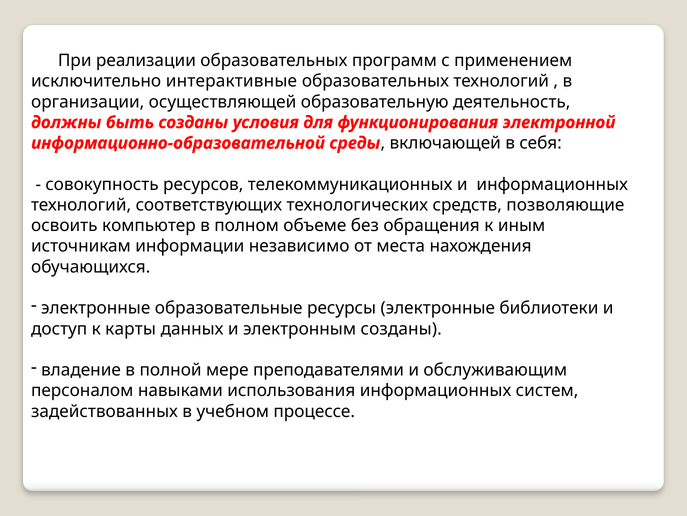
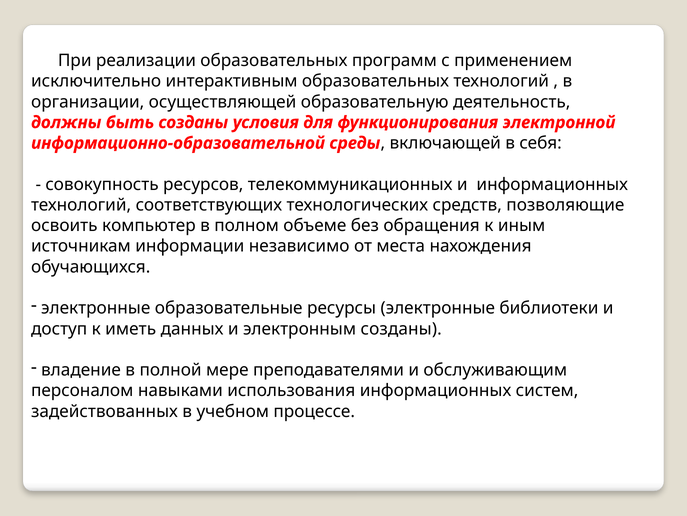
интерактивные: интерактивные -> интерактивным
карты: карты -> иметь
